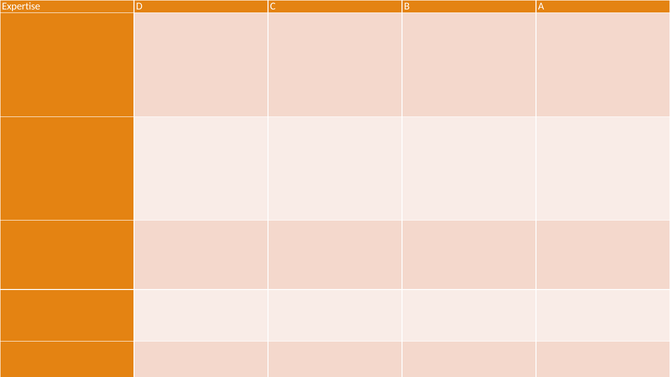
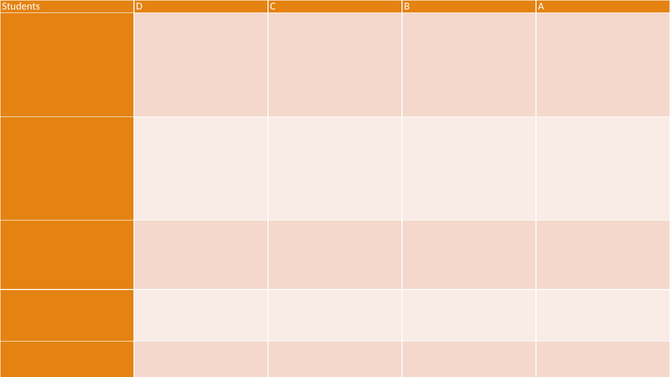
Expertise: Expertise -> Students
